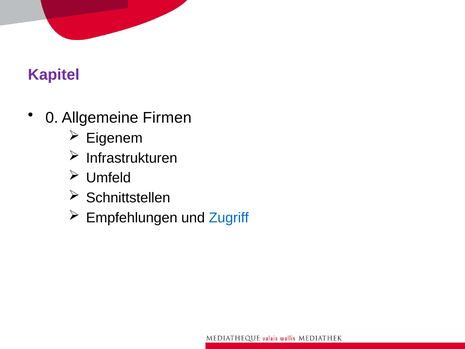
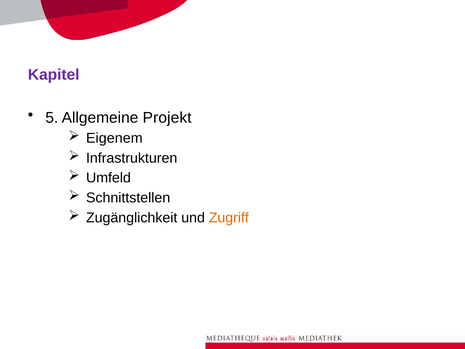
0: 0 -> 5
Firmen: Firmen -> Projekt
Empfehlungen: Empfehlungen -> Zugänglichkeit
Zugriff colour: blue -> orange
